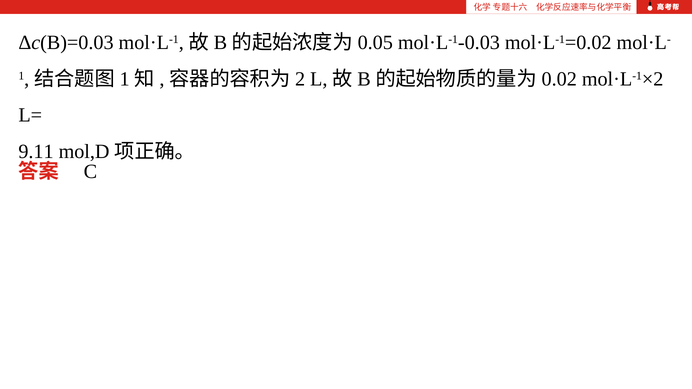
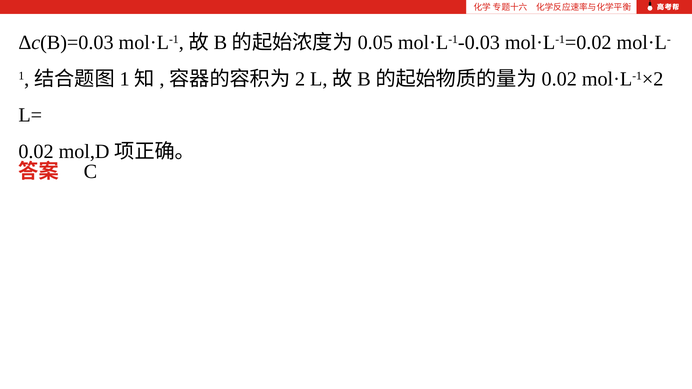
9.11 at (36, 152): 9.11 -> 0.02
